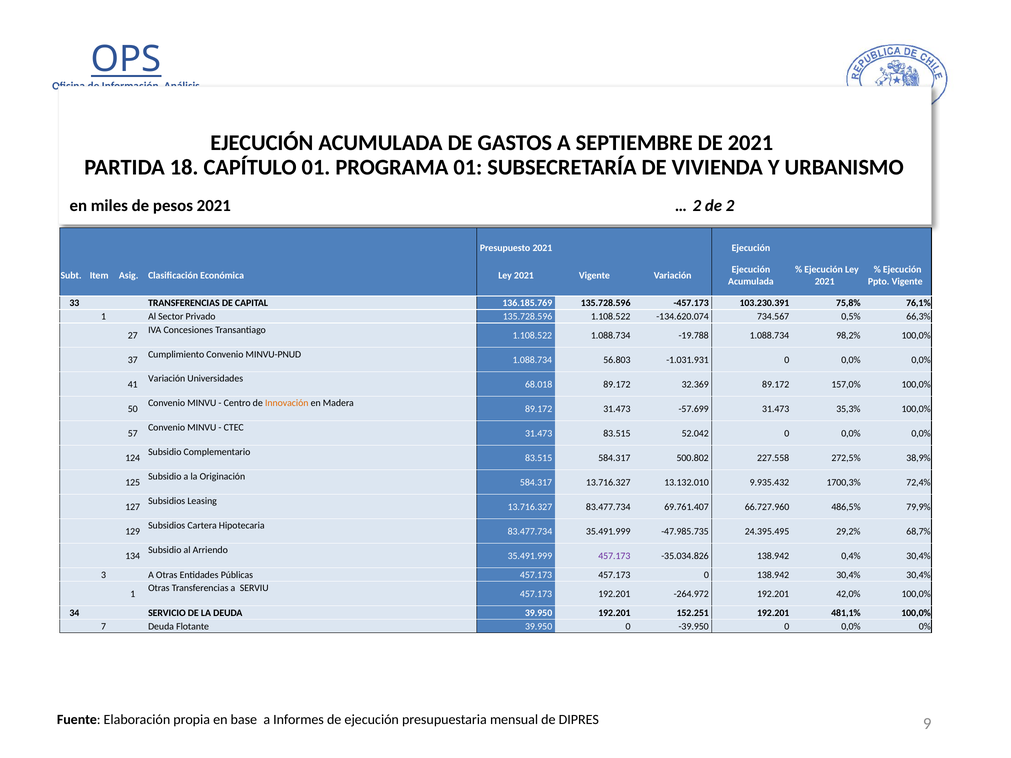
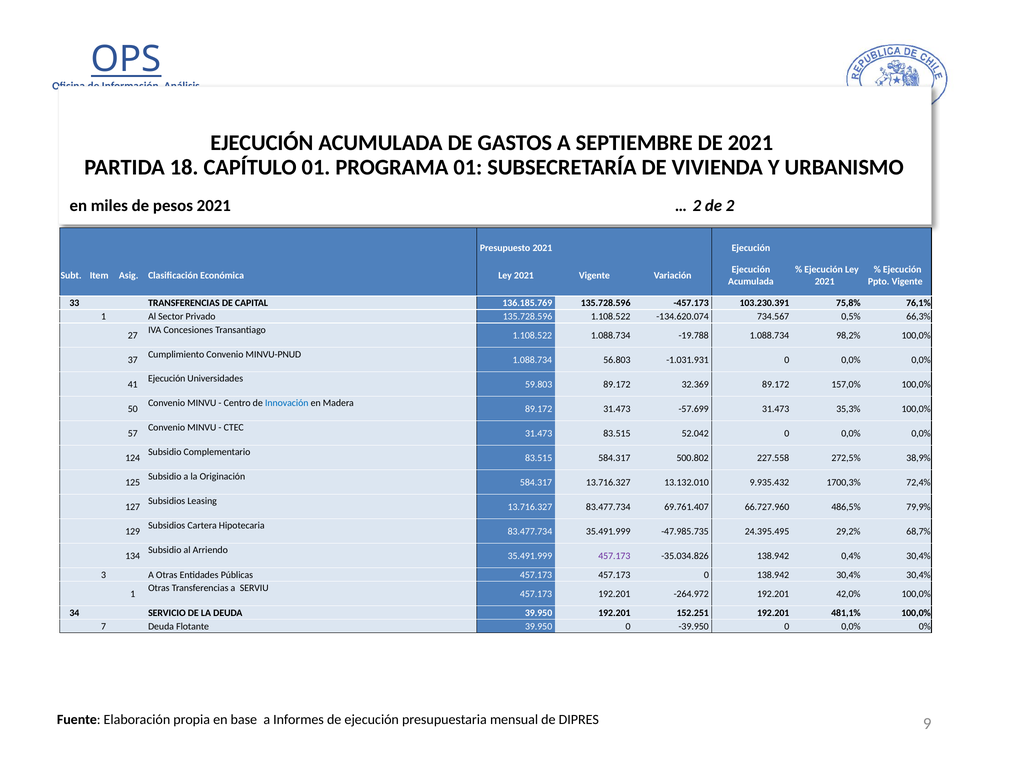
Variación at (167, 379): Variación -> Ejecución
68.018: 68.018 -> 59.803
Innovación colour: orange -> blue
